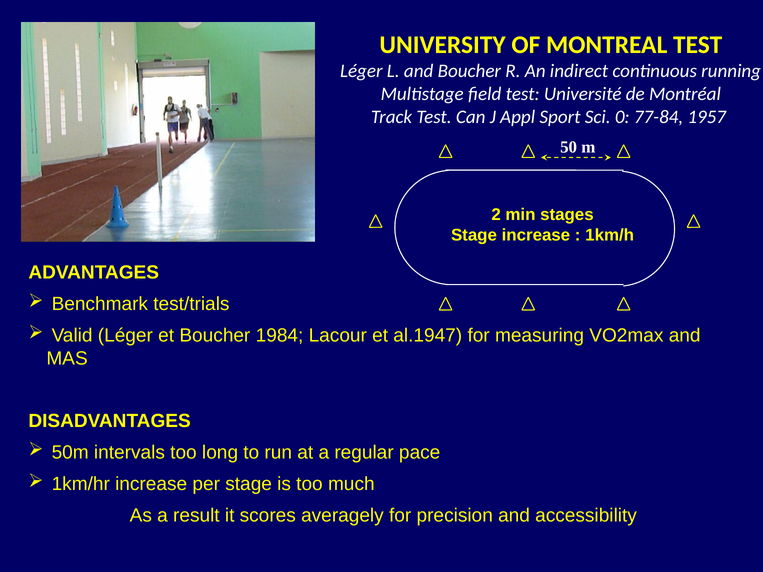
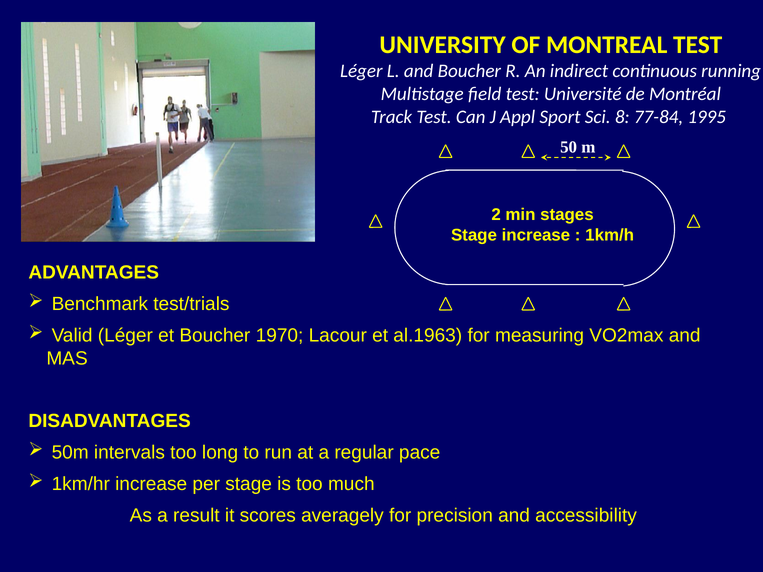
0: 0 -> 8
1957: 1957 -> 1995
1984: 1984 -> 1970
al.1947: al.1947 -> al.1963
